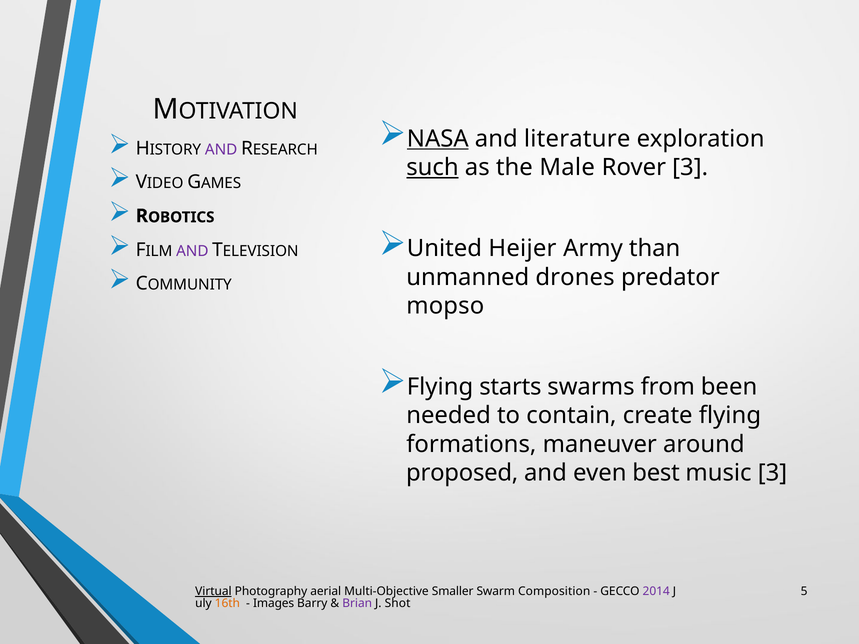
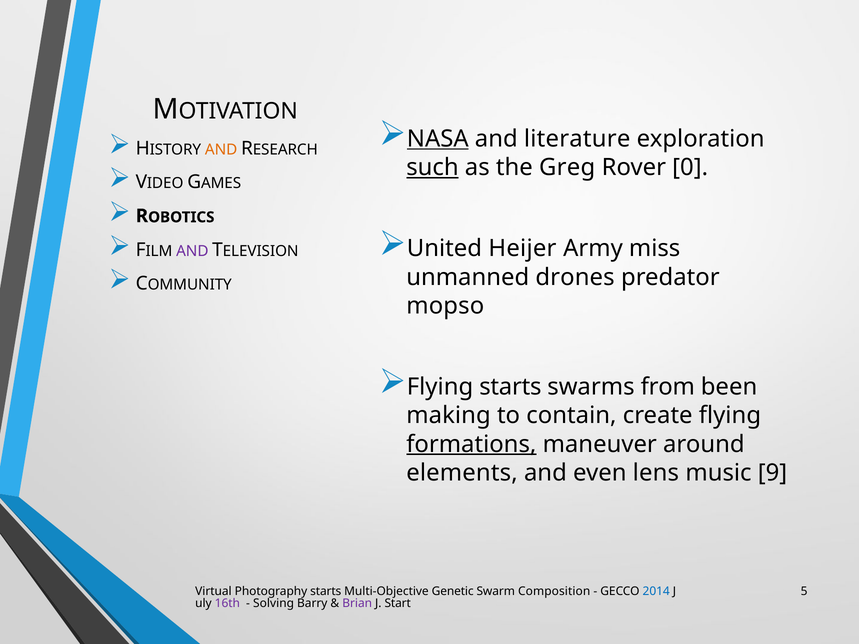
AND at (221, 150) colour: purple -> orange
Male: Male -> Greg
Rover 3: 3 -> 0
than: than -> miss
needed: needed -> making
formations underline: none -> present
proposed: proposed -> elements
best: best -> lens
music 3: 3 -> 9
Virtual underline: present -> none
Photography aerial: aerial -> starts
Smaller: Smaller -> Genetic
2014 colour: purple -> blue
16th colour: orange -> purple
Images: Images -> Solving
Shot: Shot -> Start
